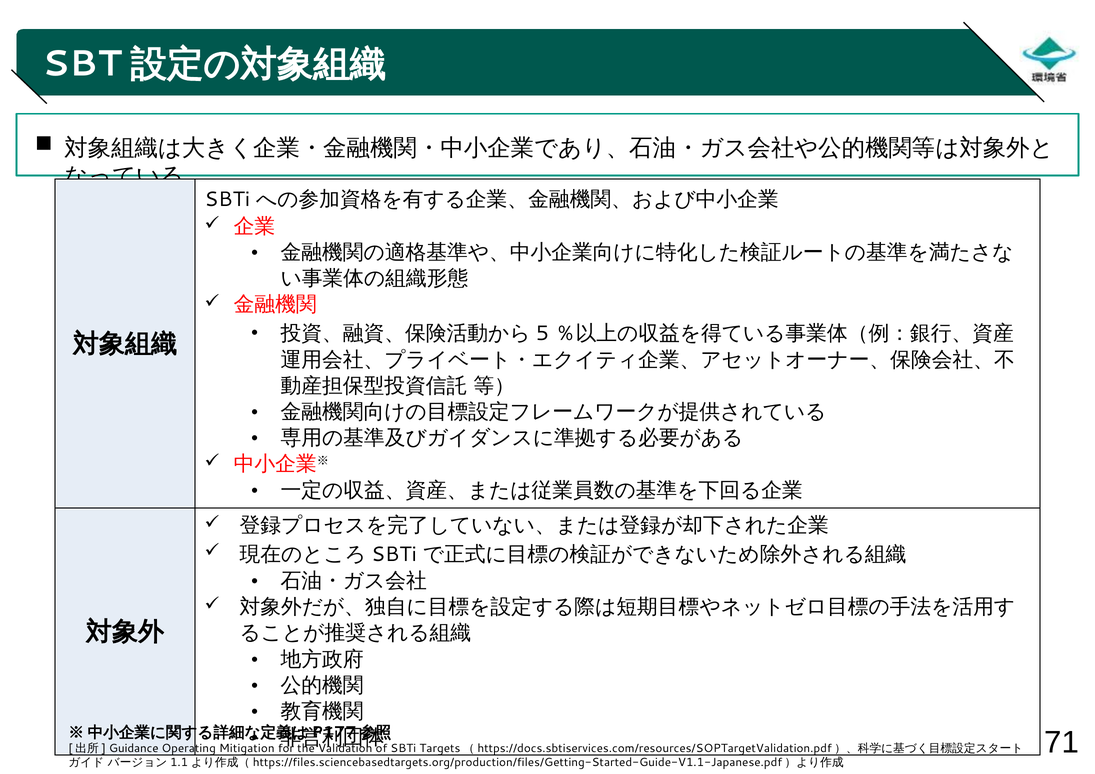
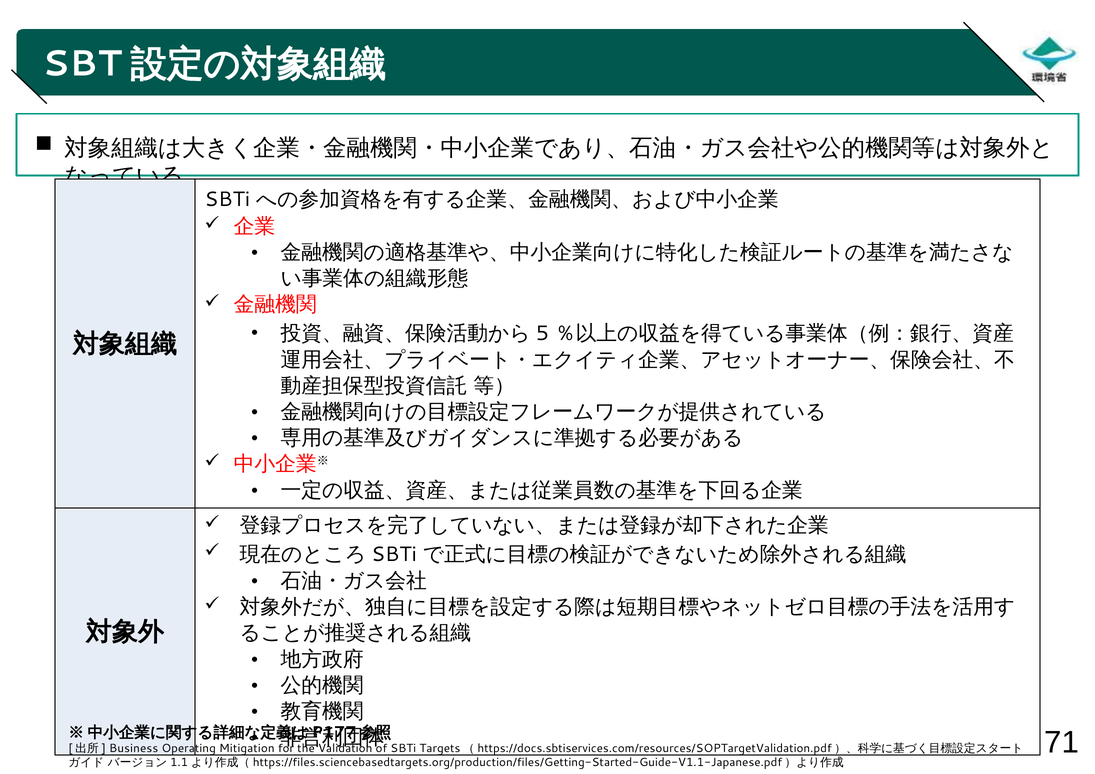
Guidance: Guidance -> Business
